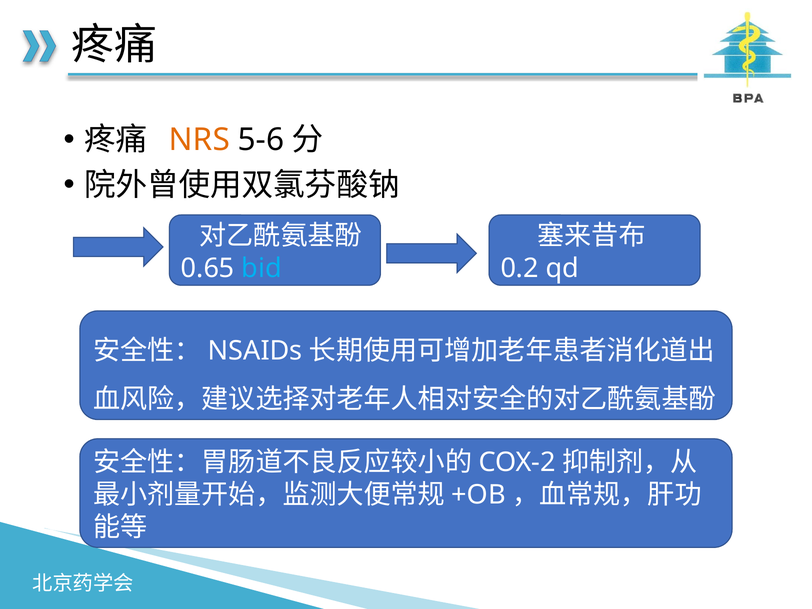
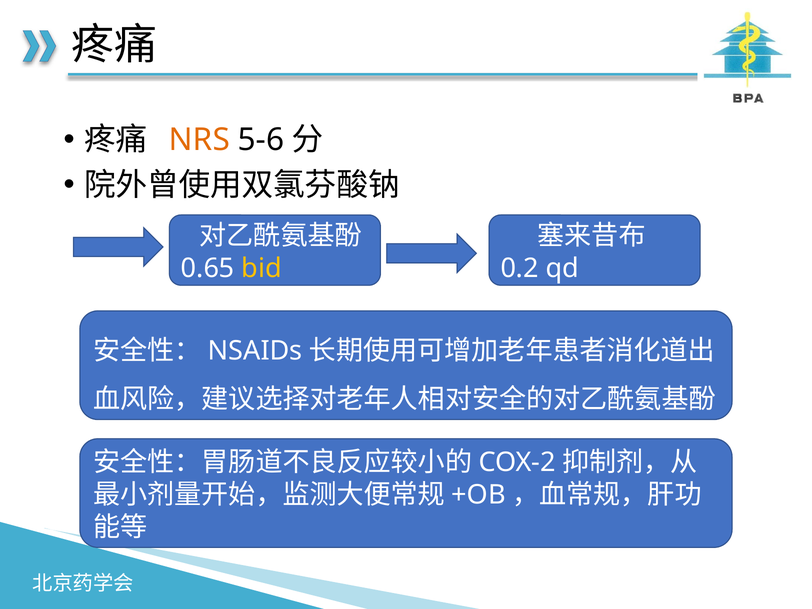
bid colour: light blue -> yellow
